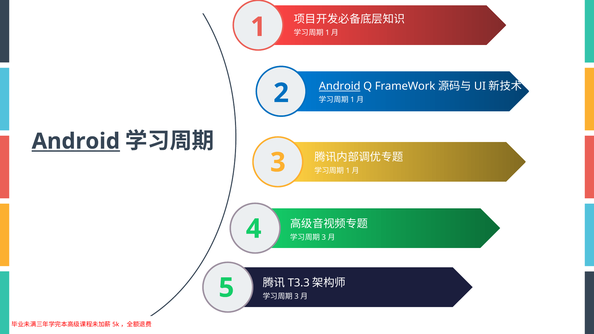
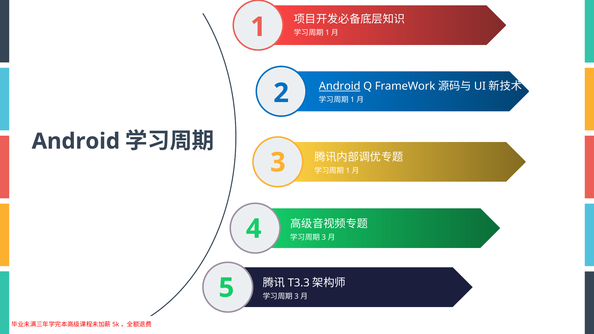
Android at (76, 141) underline: present -> none
